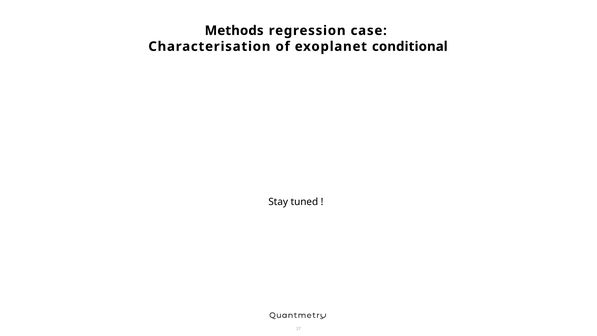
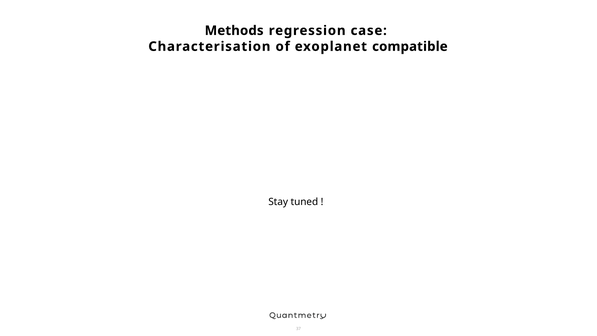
conditional: conditional -> compatible
